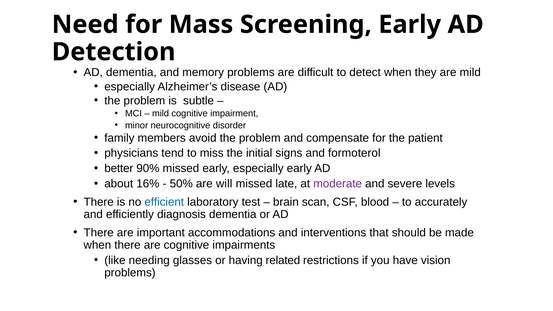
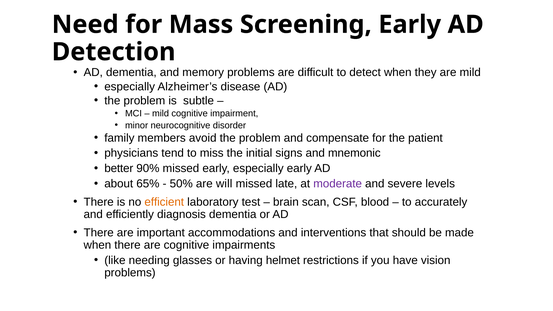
formoterol: formoterol -> mnemonic
16%: 16% -> 65%
efficient colour: blue -> orange
related: related -> helmet
